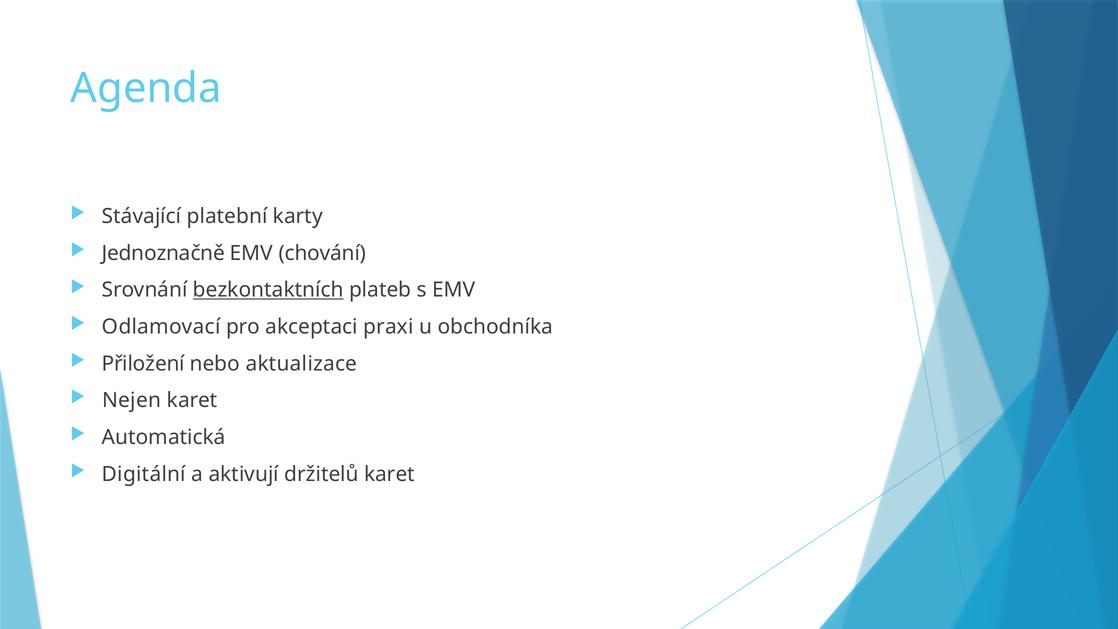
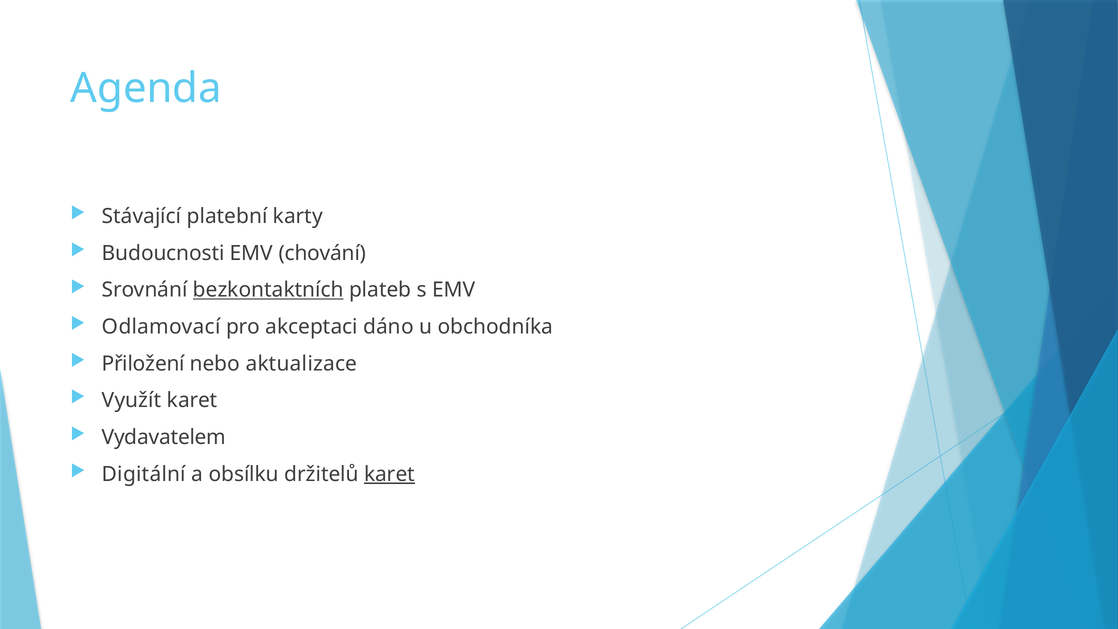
Jednoznačně: Jednoznačně -> Budoucnosti
praxi: praxi -> dáno
Nejen: Nejen -> Využít
Automatická: Automatická -> Vydavatelem
aktivují: aktivují -> obsílku
karet at (390, 474) underline: none -> present
